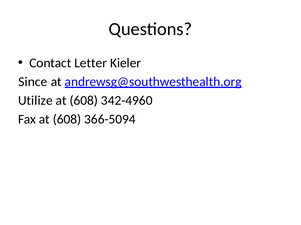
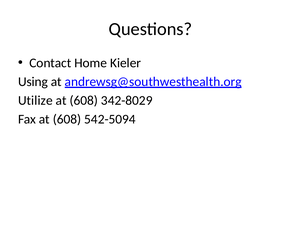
Letter: Letter -> Home
Since: Since -> Using
342-4960: 342-4960 -> 342-8029
366-5094: 366-5094 -> 542-5094
